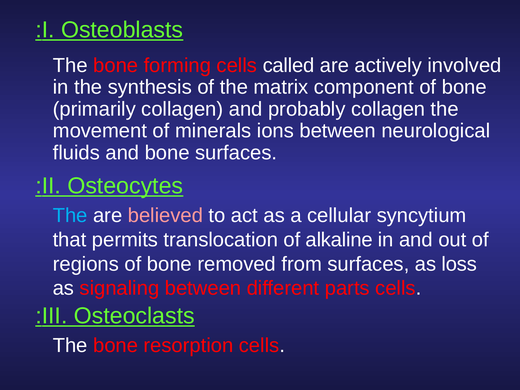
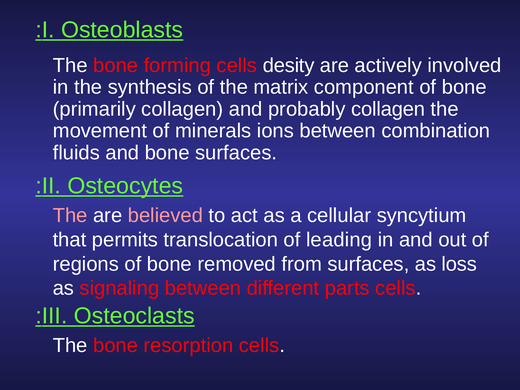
called: called -> desity
neurological: neurological -> combination
The at (70, 215) colour: light blue -> pink
alkaline: alkaline -> leading
